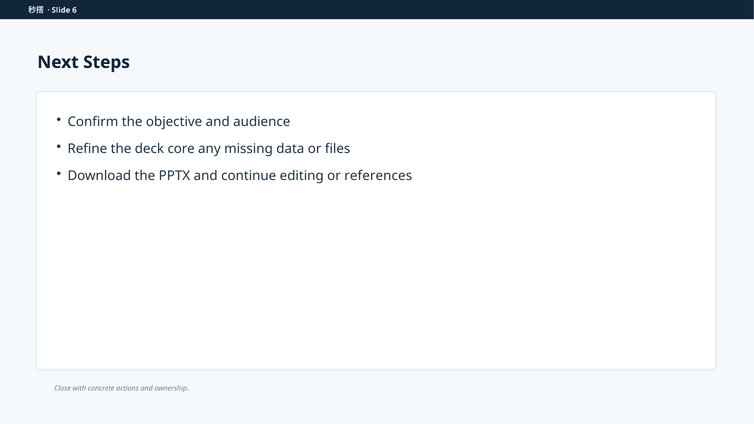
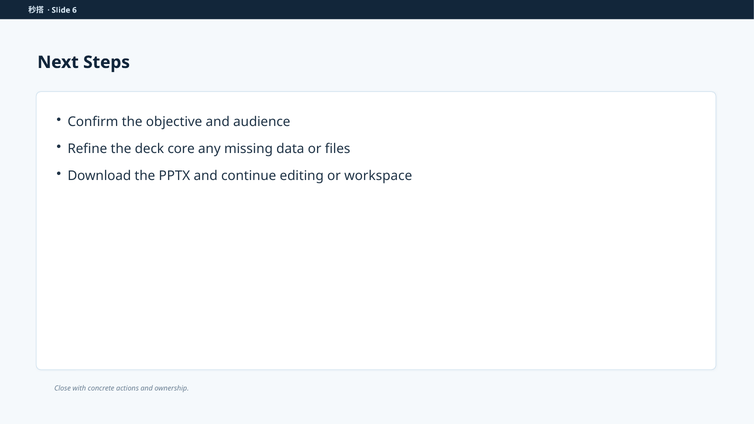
references: references -> workspace
